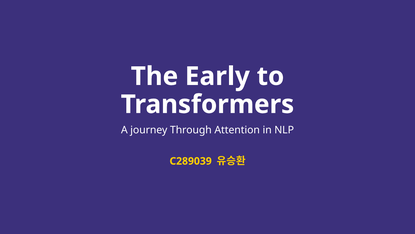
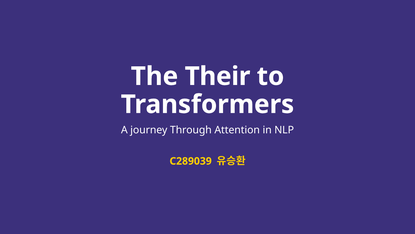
Early: Early -> Their
